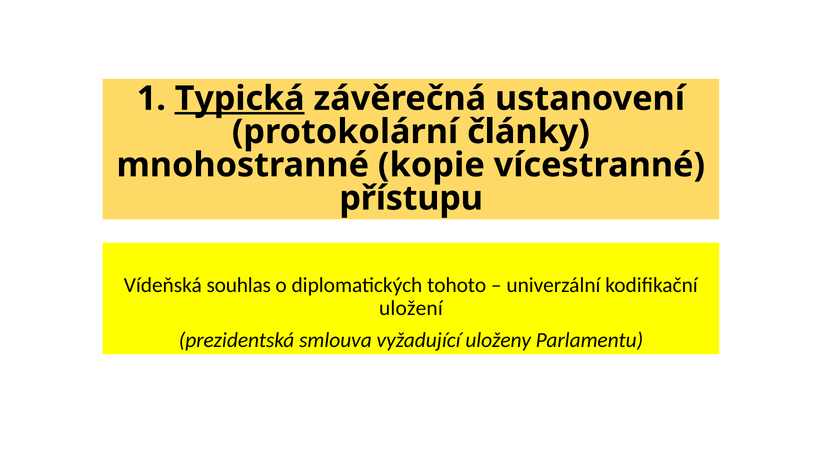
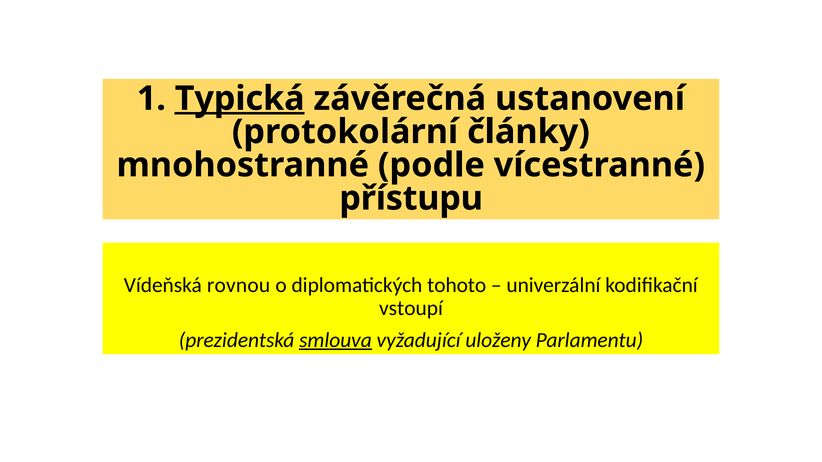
kopie: kopie -> podle
souhlas: souhlas -> rovnou
uložení: uložení -> vstoupí
smlouva underline: none -> present
